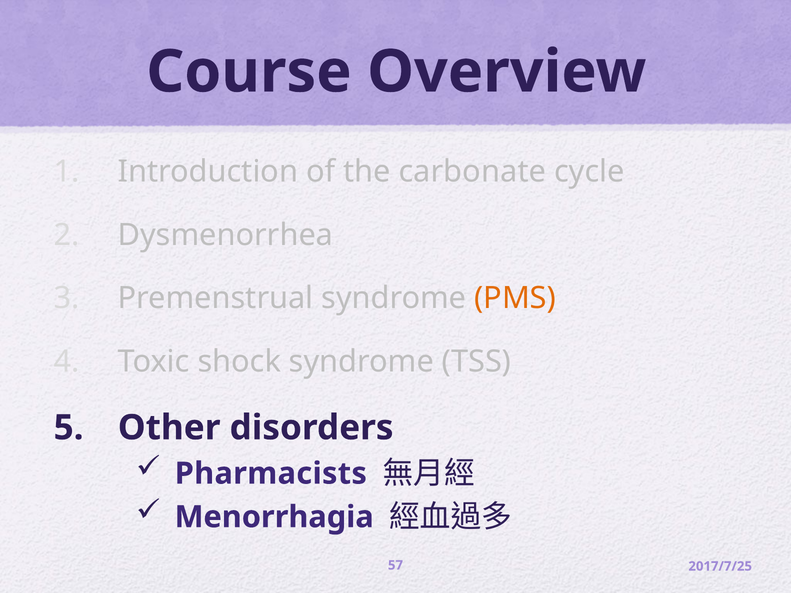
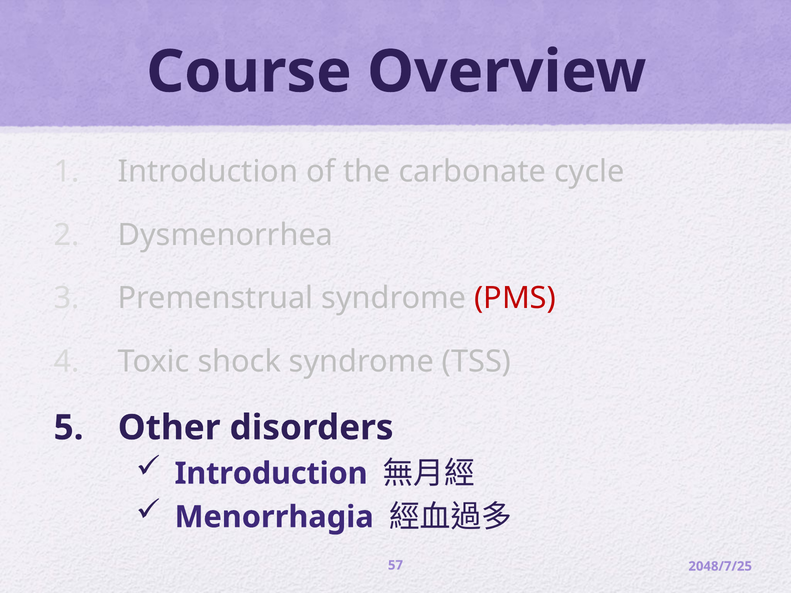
PMS colour: orange -> red
Pharmacists at (271, 474): Pharmacists -> Introduction
2017/7/25: 2017/7/25 -> 2048/7/25
